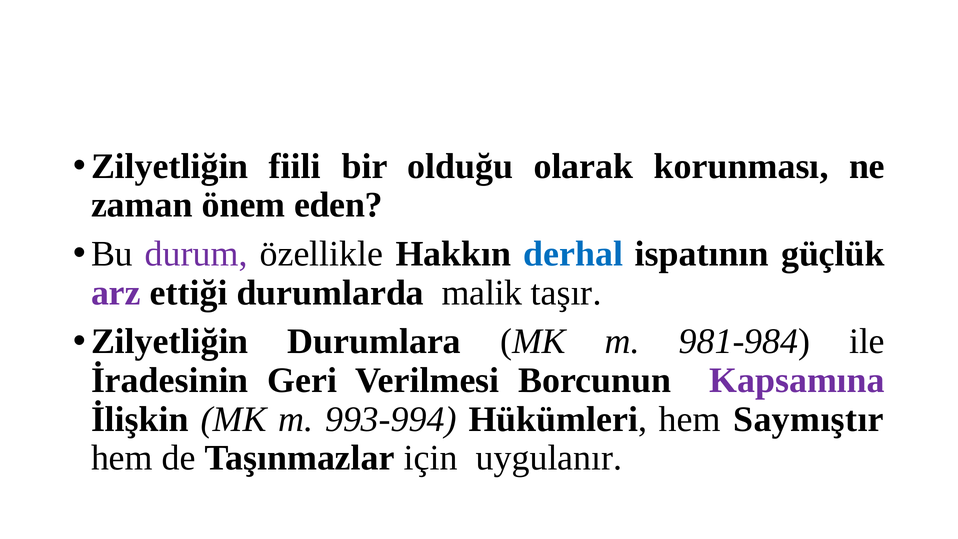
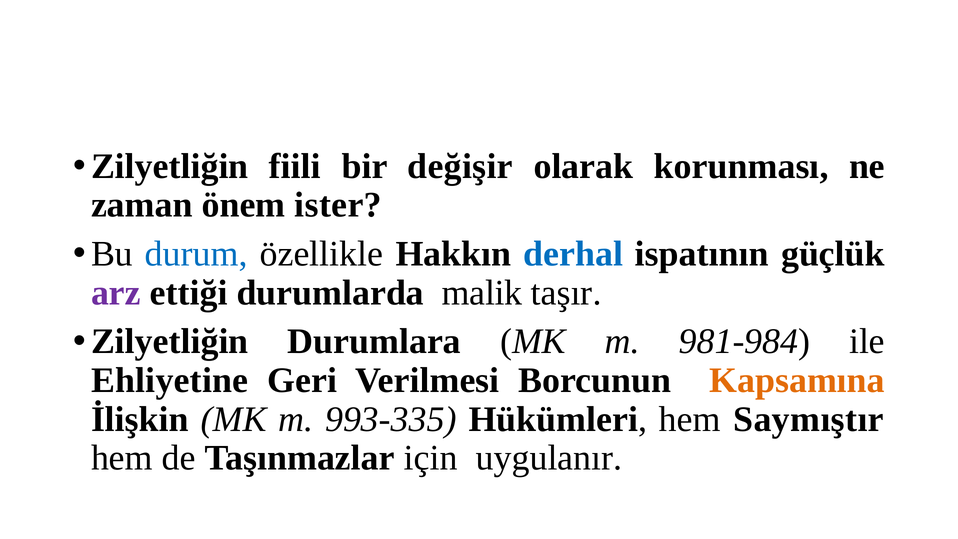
olduğu: olduğu -> değişir
eden: eden -> ister
durum colour: purple -> blue
İradesinin: İradesinin -> Ehliyetine
Kapsamına colour: purple -> orange
993-994: 993-994 -> 993-335
